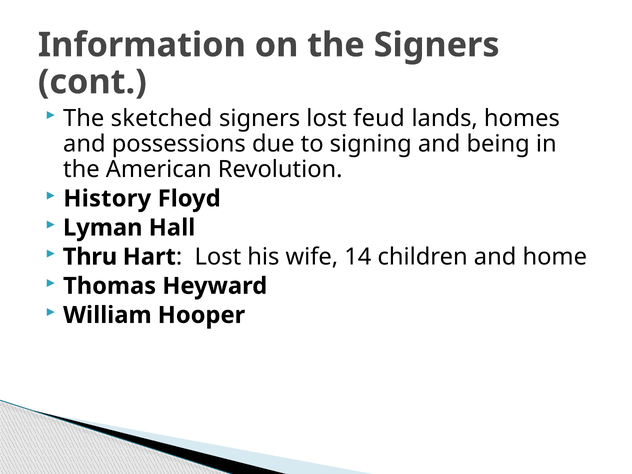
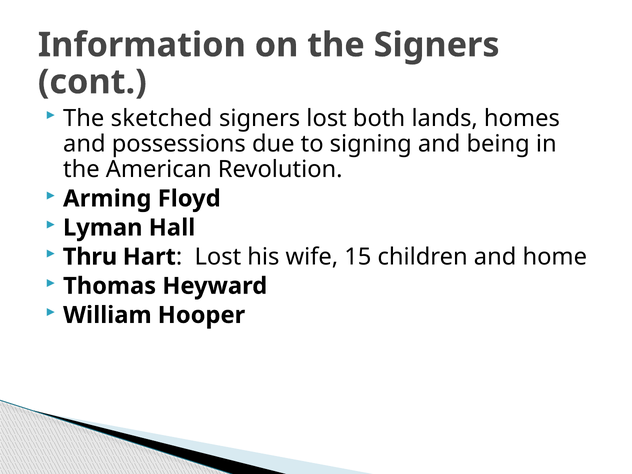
feud: feud -> both
History: History -> Arming
14: 14 -> 15
